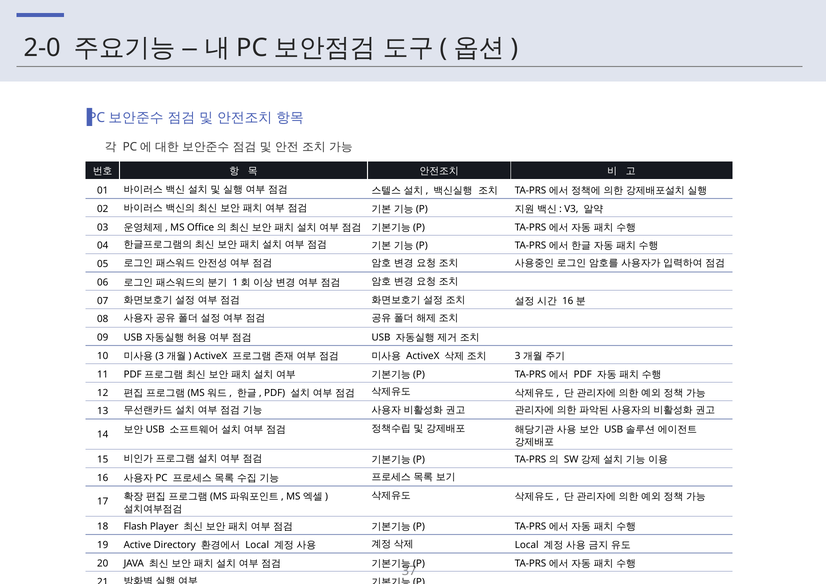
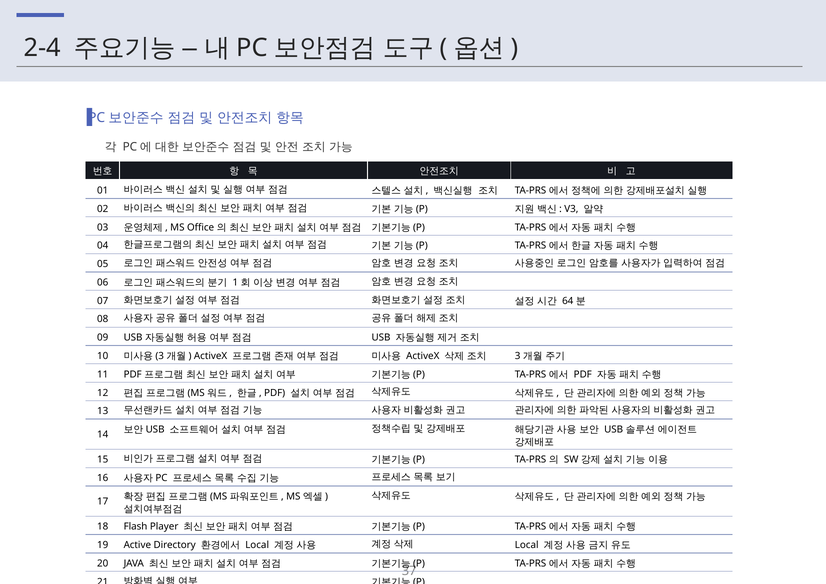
2-0: 2-0 -> 2-4
16 at (568, 301): 16 -> 64
